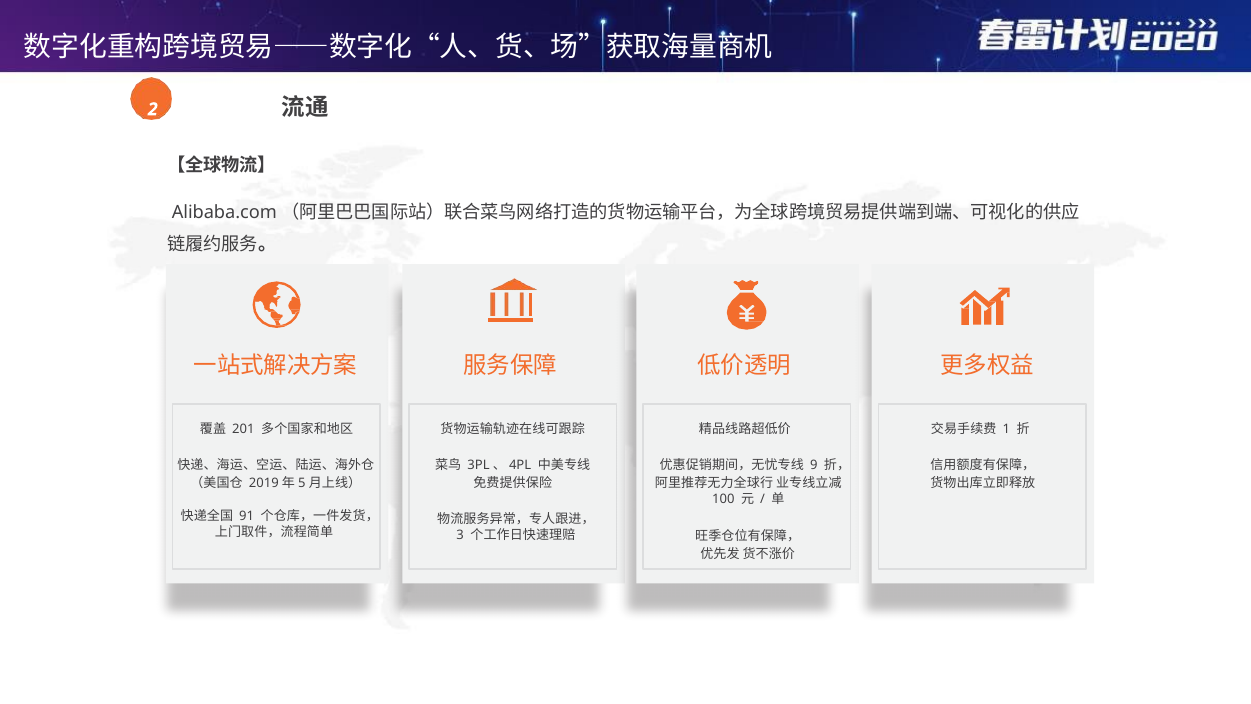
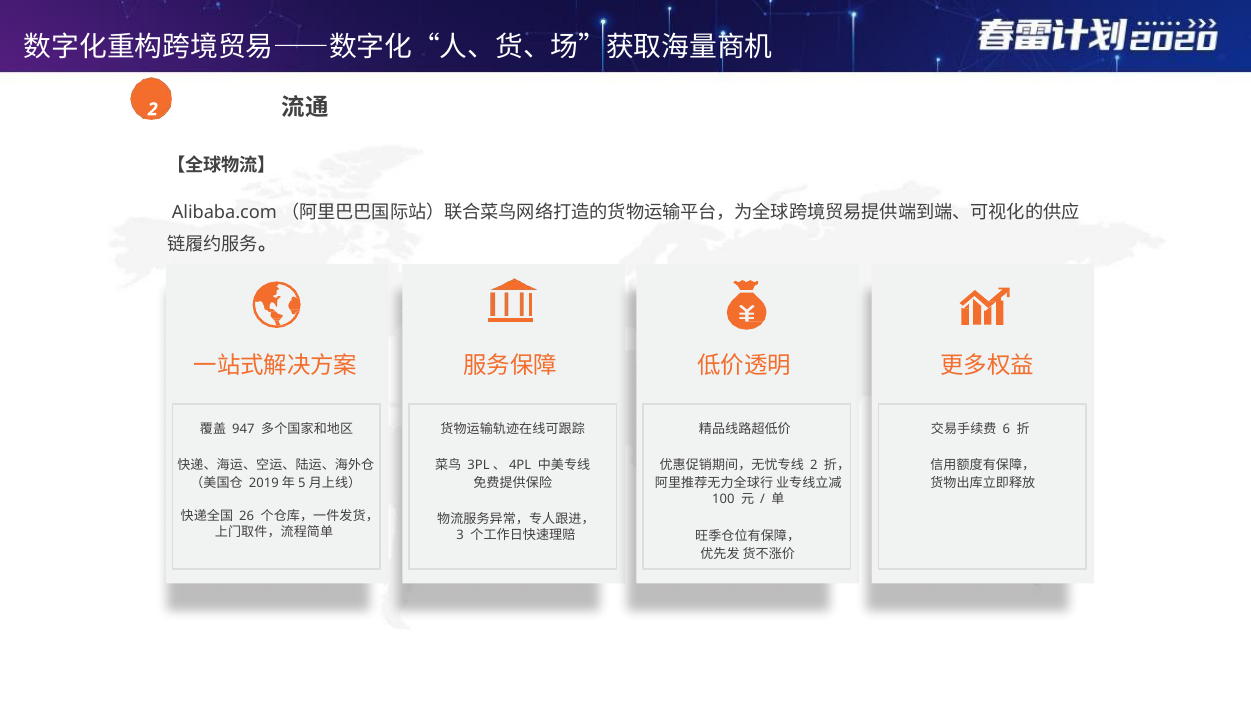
201: 201 -> 947
1: 1 -> 6
9 at (814, 465): 9 -> 2
91: 91 -> 26
